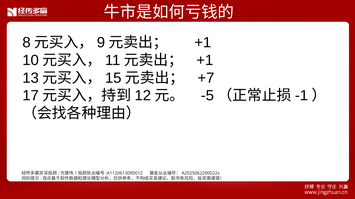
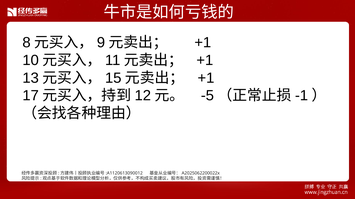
+7 at (206, 78): +7 -> +1
